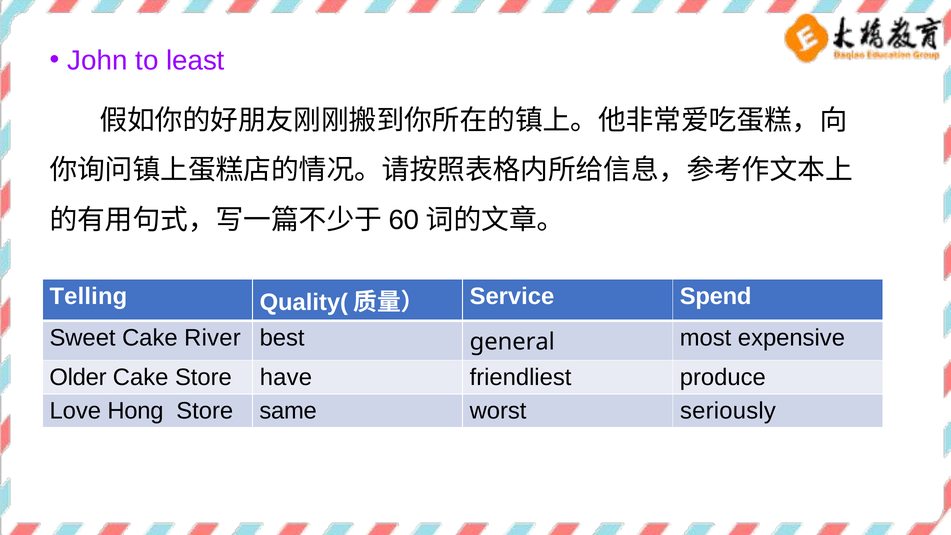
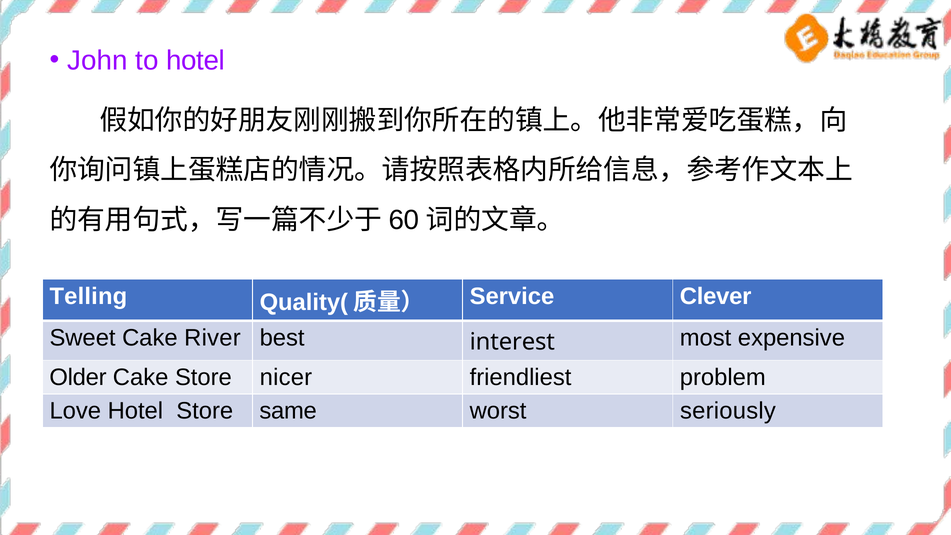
to least: least -> hotel
Spend: Spend -> Clever
general: general -> interest
have: have -> nicer
produce: produce -> problem
Love Hong: Hong -> Hotel
